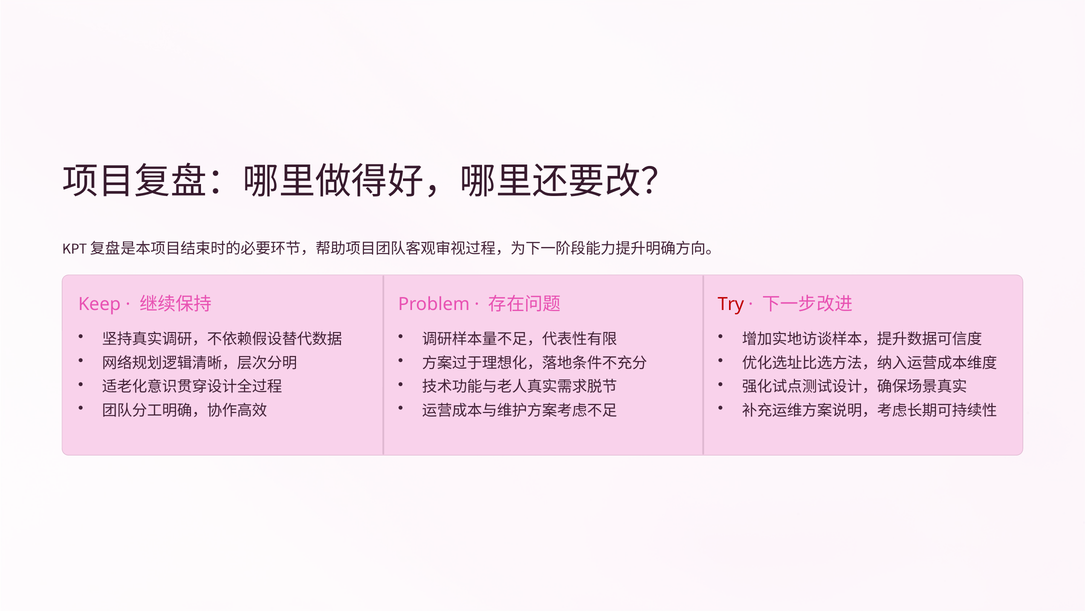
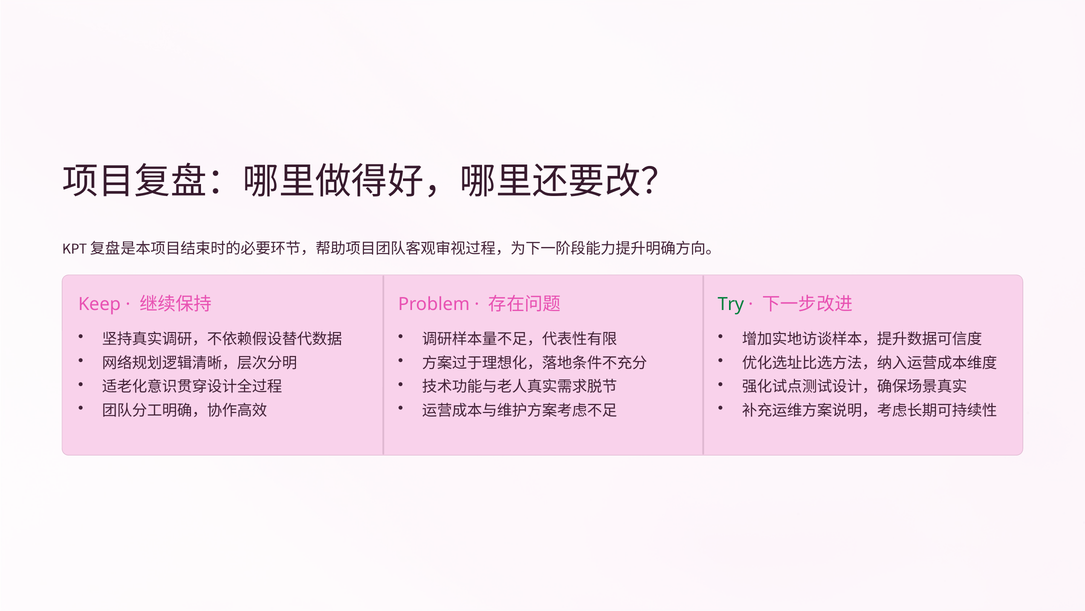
Try colour: red -> green
